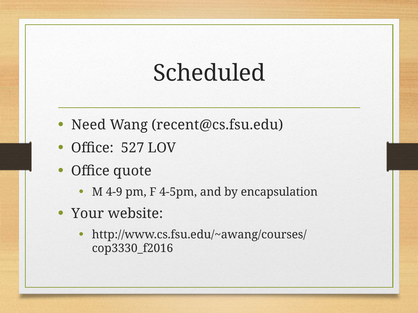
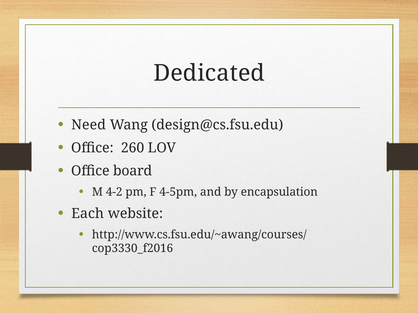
Scheduled: Scheduled -> Dedicated
recent@cs.fsu.edu: recent@cs.fsu.edu -> design@cs.fsu.edu
527: 527 -> 260
quote: quote -> board
4-9: 4-9 -> 4-2
Your: Your -> Each
